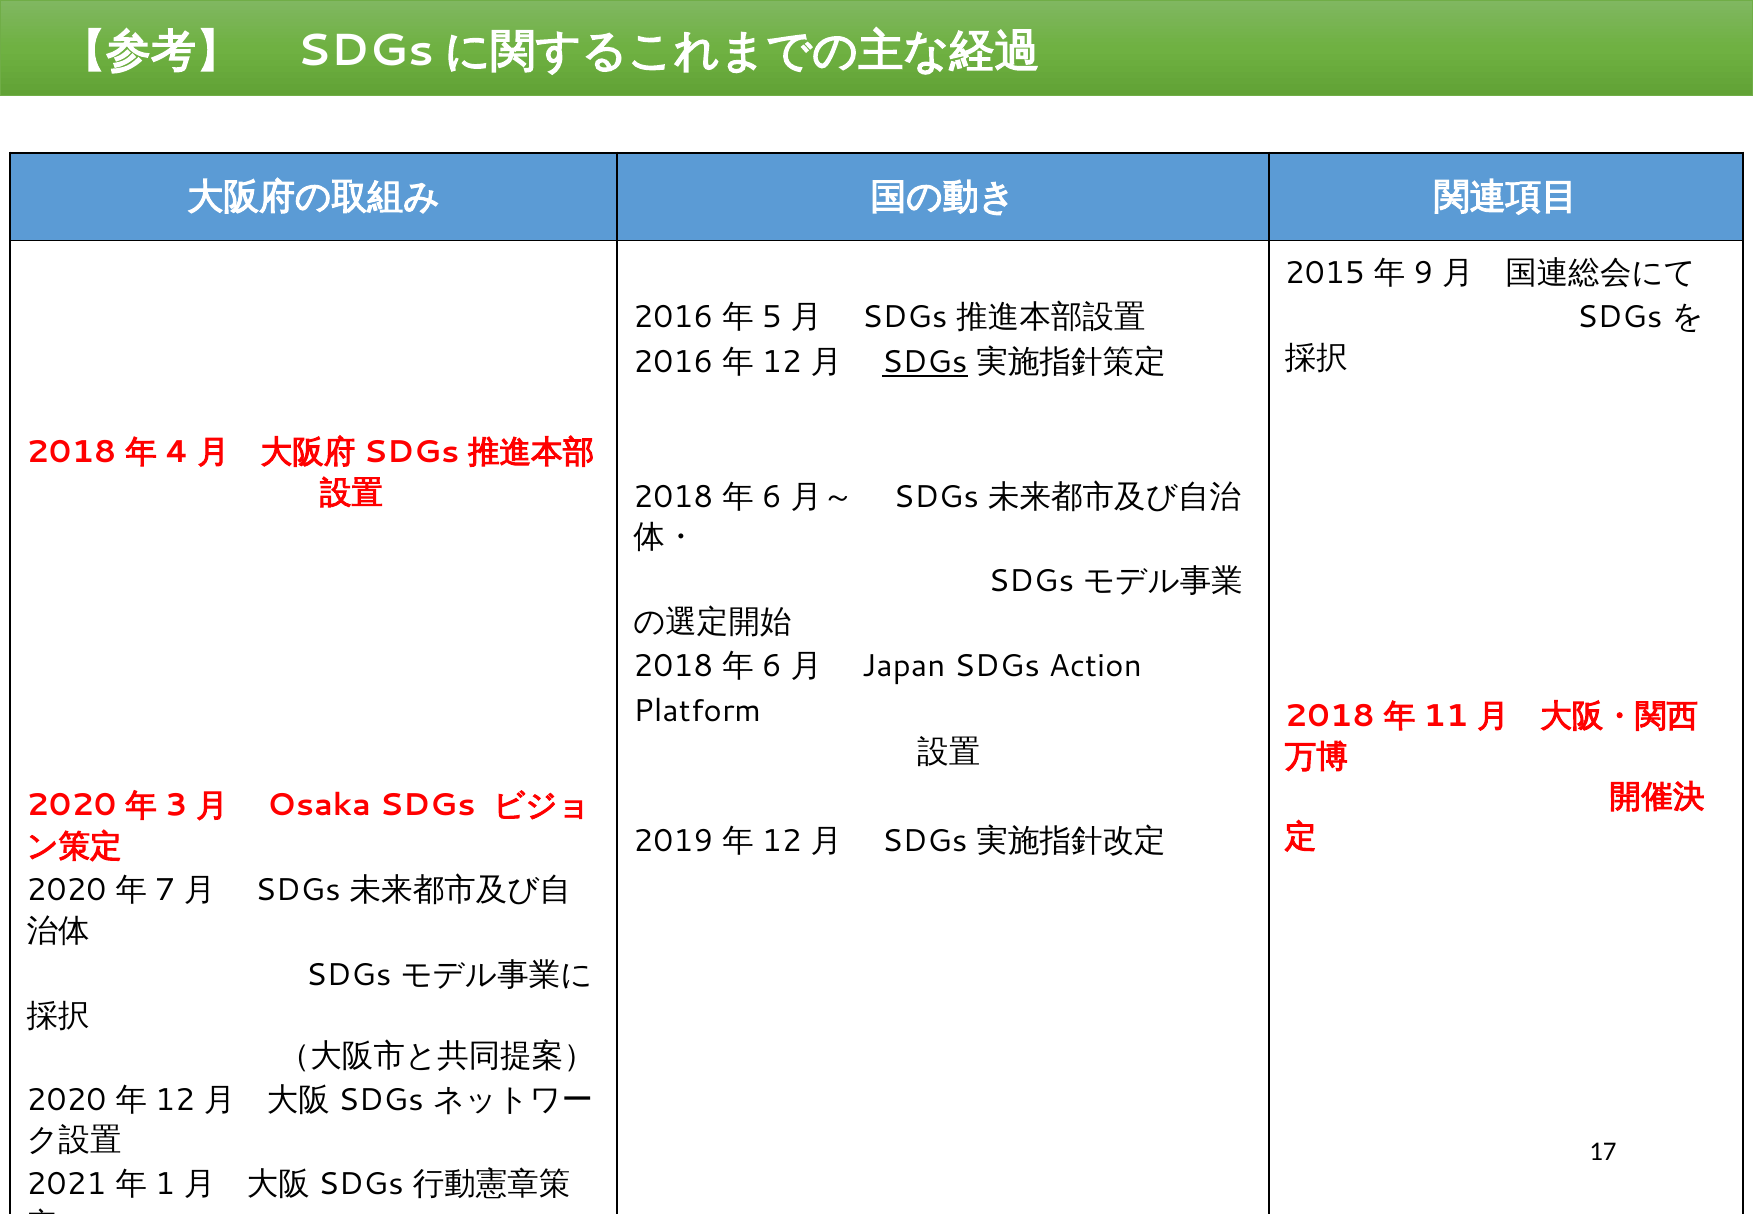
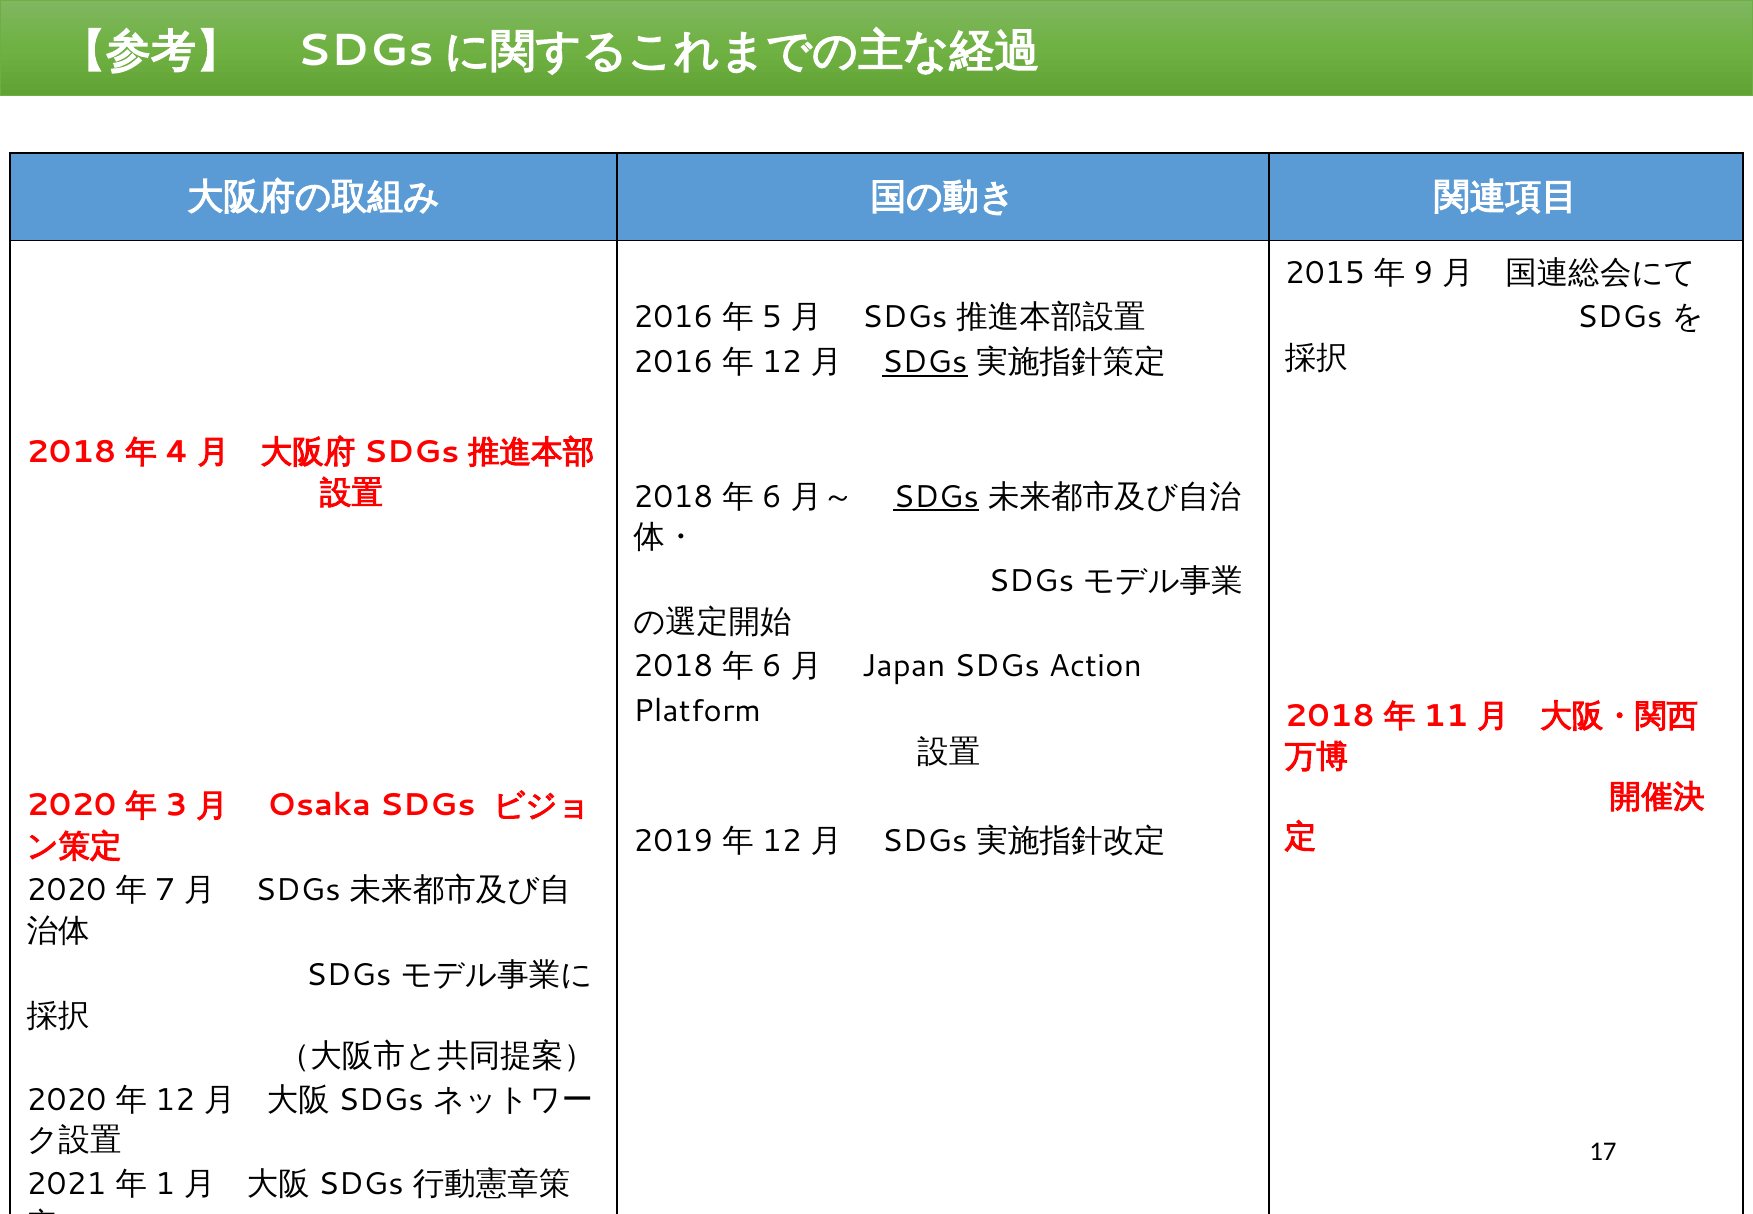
SDGs at (936, 497) underline: none -> present
